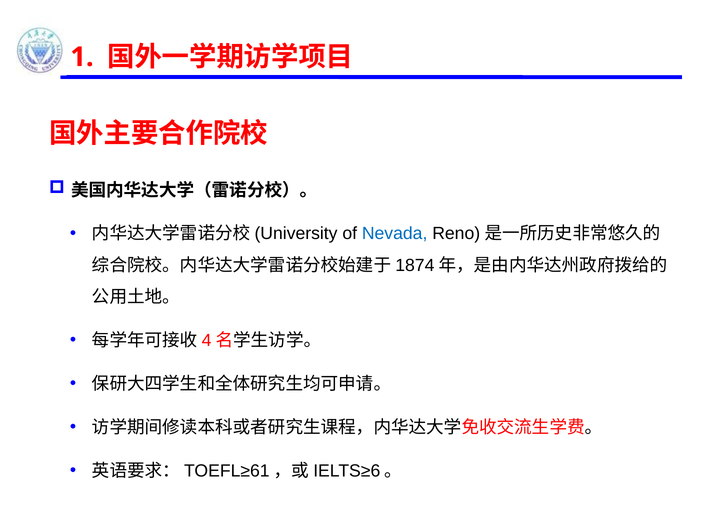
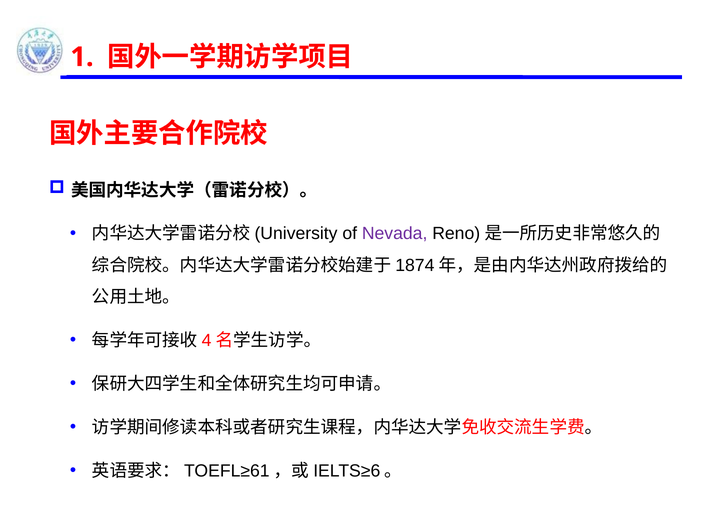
Nevada colour: blue -> purple
